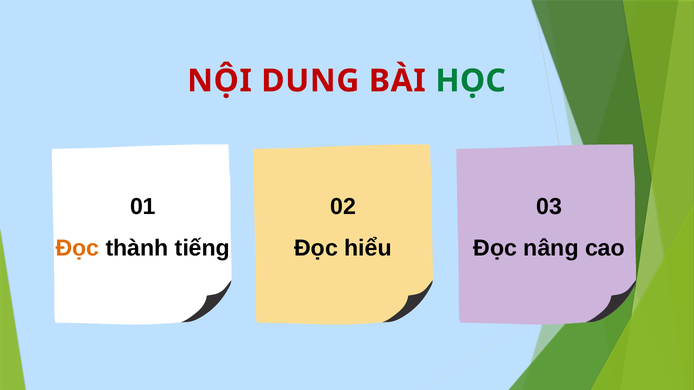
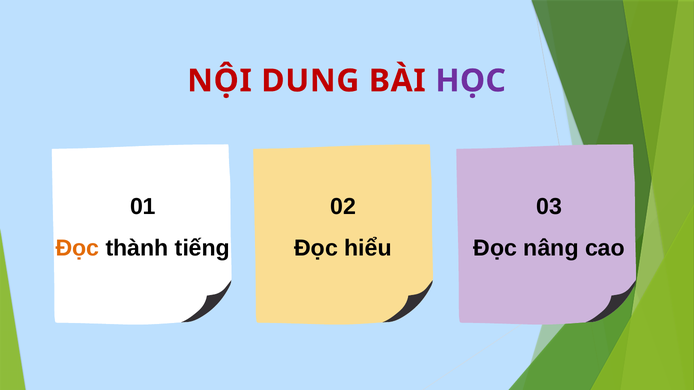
HỌC colour: green -> purple
